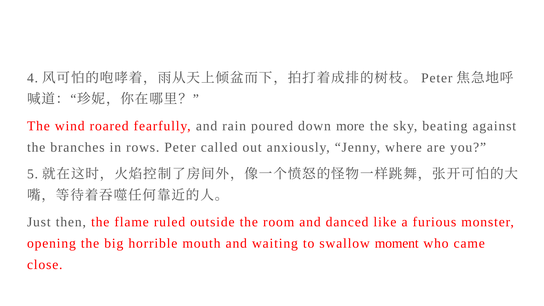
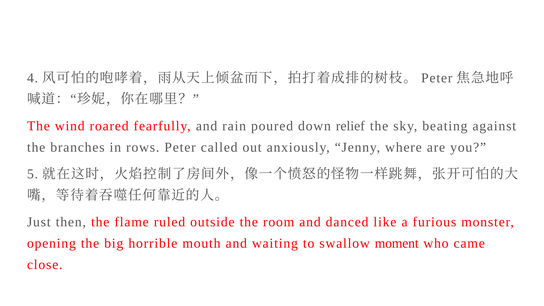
more: more -> relief
